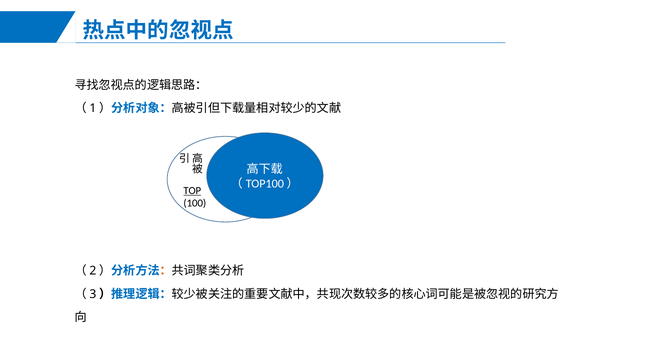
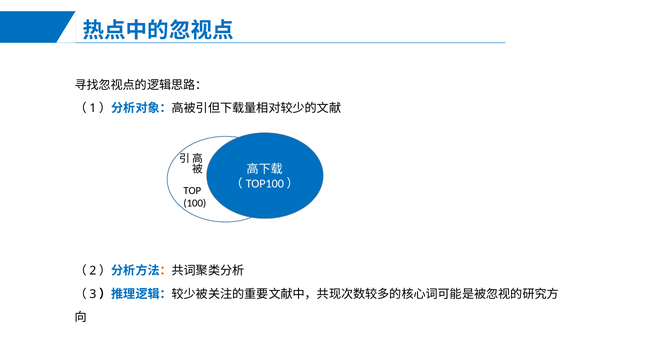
TOP underline: present -> none
